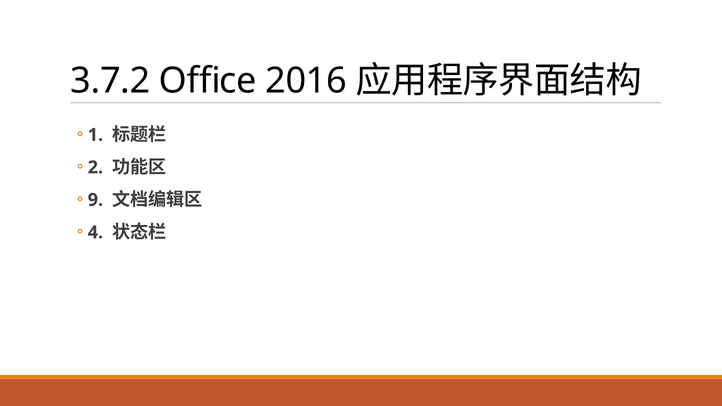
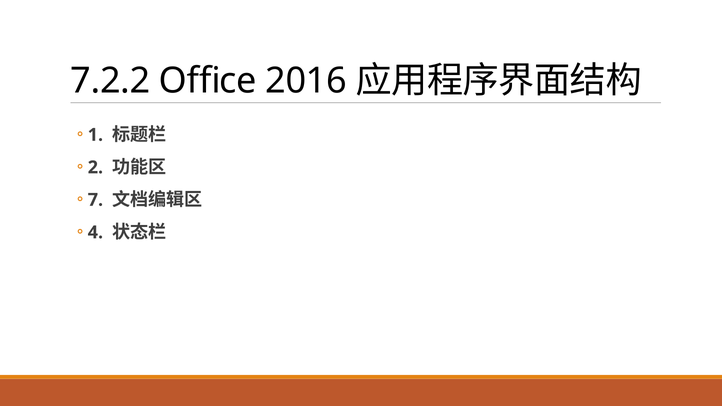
3.7.2: 3.7.2 -> 7.2.2
9: 9 -> 7
